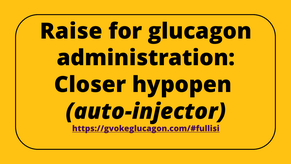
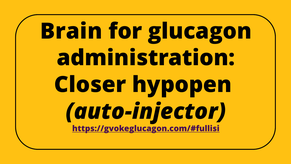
Raise: Raise -> Brain
